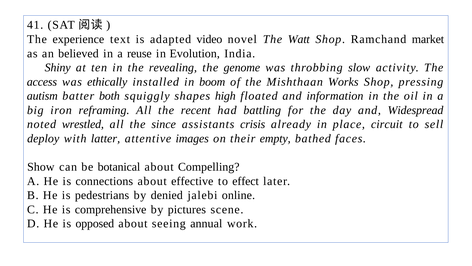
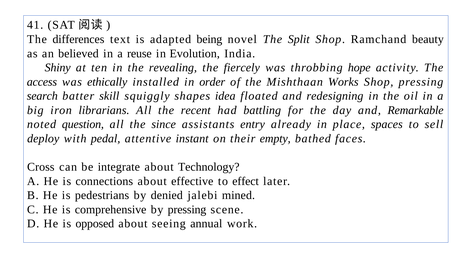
experience: experience -> differences
video: video -> being
Watt: Watt -> Split
market: market -> beauty
genome: genome -> fiercely
slow: slow -> hope
boom: boom -> order
autism: autism -> search
both: both -> skill
high: high -> idea
information: information -> redesigning
reframing: reframing -> librarians
Widespread: Widespread -> Remarkable
wrestled: wrestled -> question
crisis: crisis -> entry
circuit: circuit -> spaces
latter: latter -> pedal
images: images -> instant
Show: Show -> Cross
botanical: botanical -> integrate
Compelling: Compelling -> Technology
online: online -> mined
by pictures: pictures -> pressing
